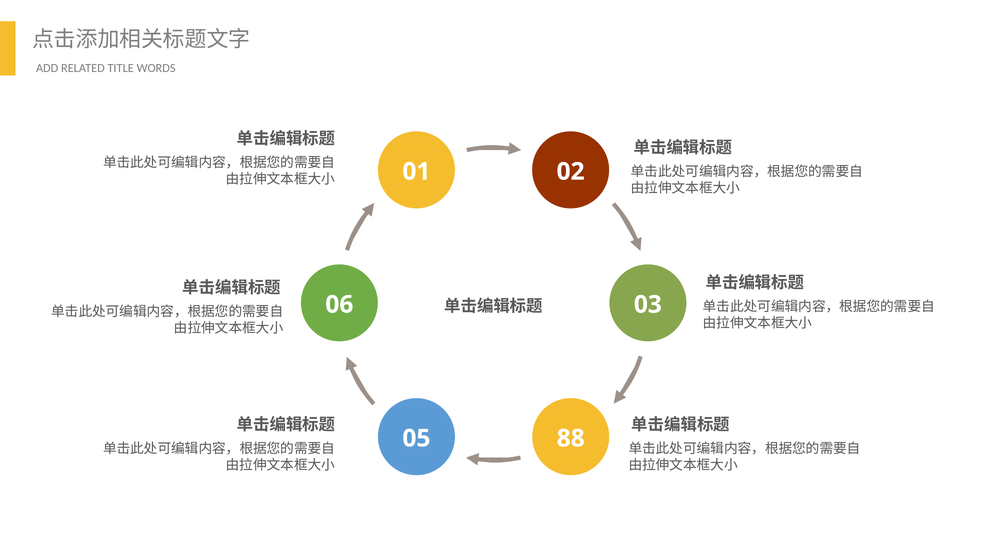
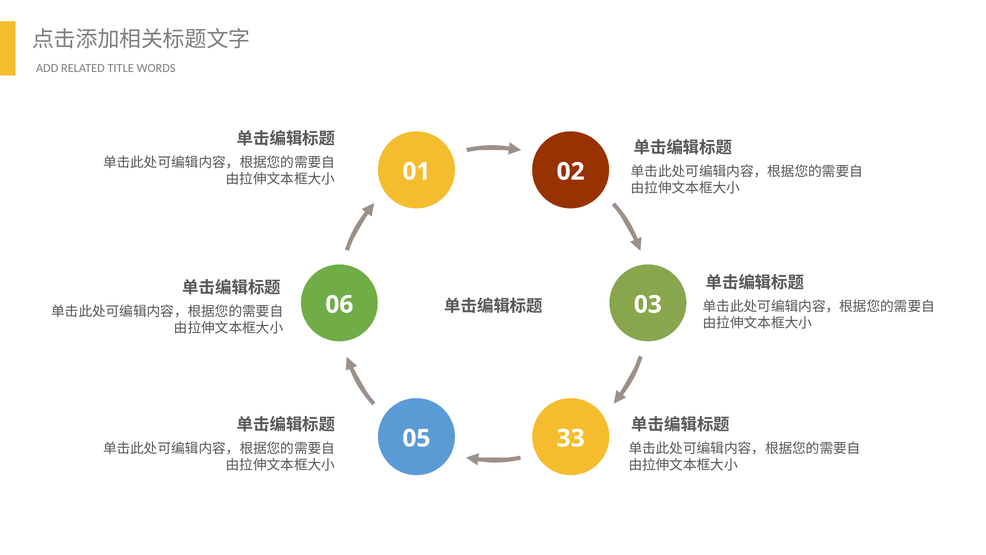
88: 88 -> 33
